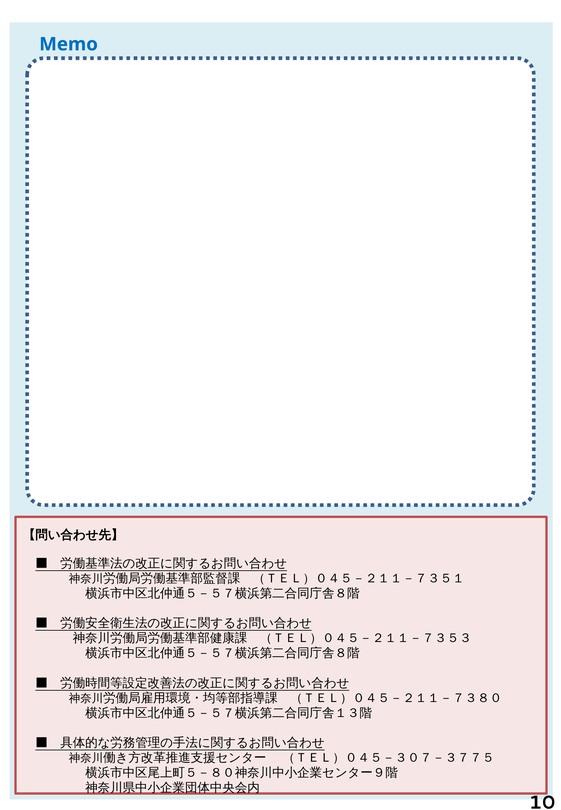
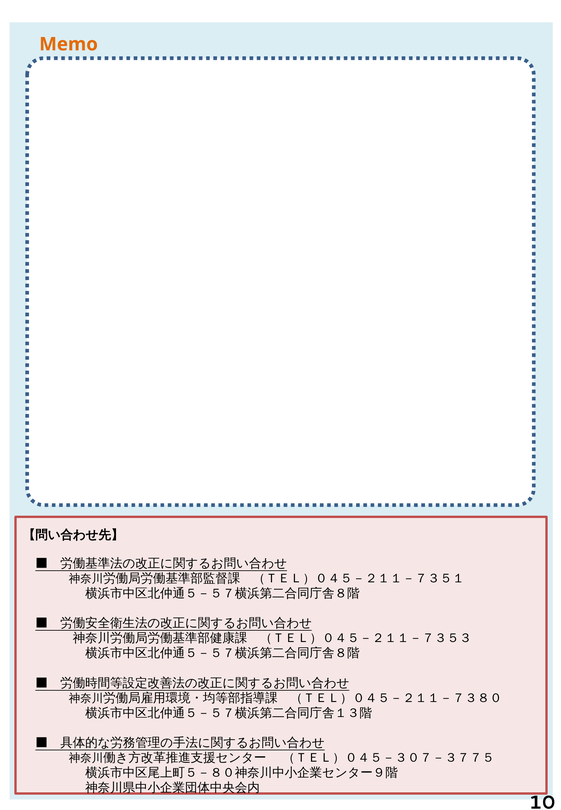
Memo colour: blue -> orange
